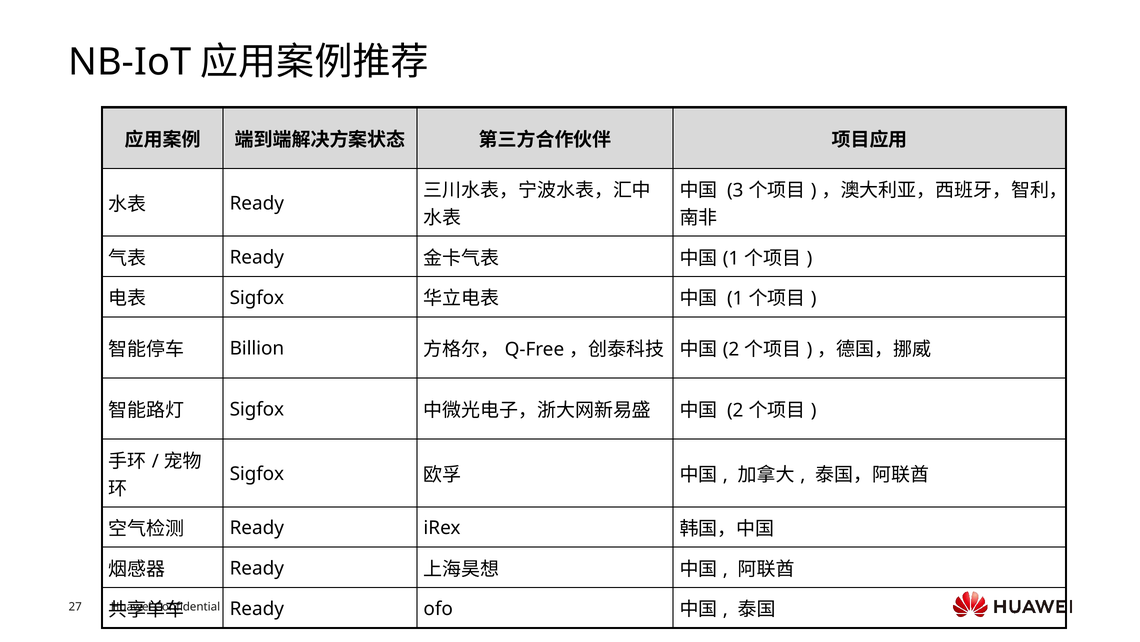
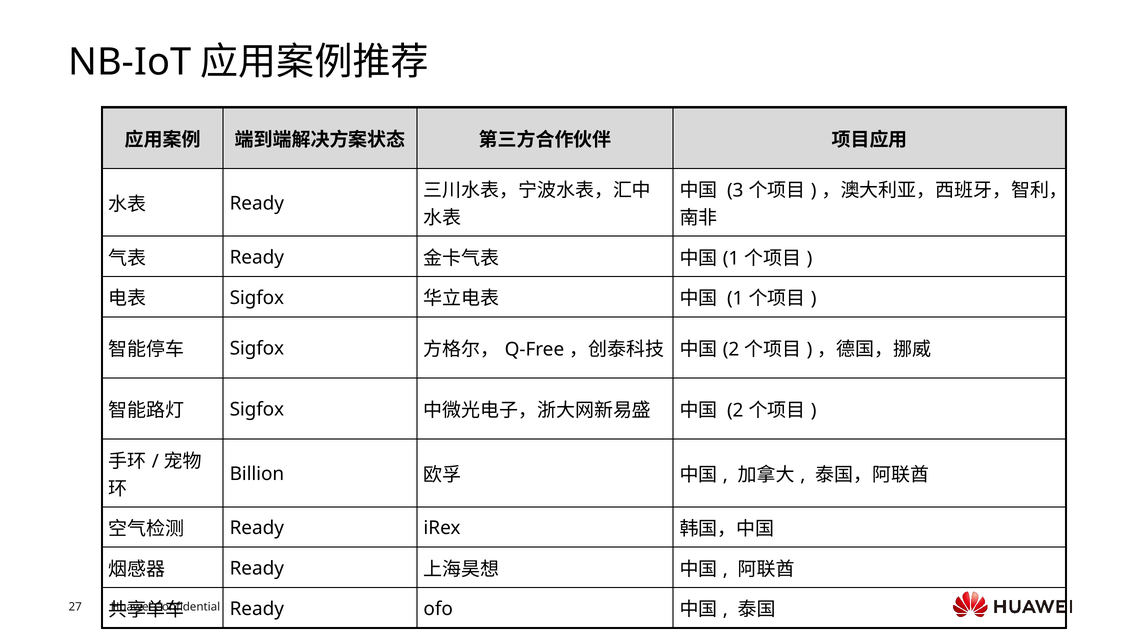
Billion at (257, 348): Billion -> Sigfox
Sigfox at (257, 474): Sigfox -> Billion
